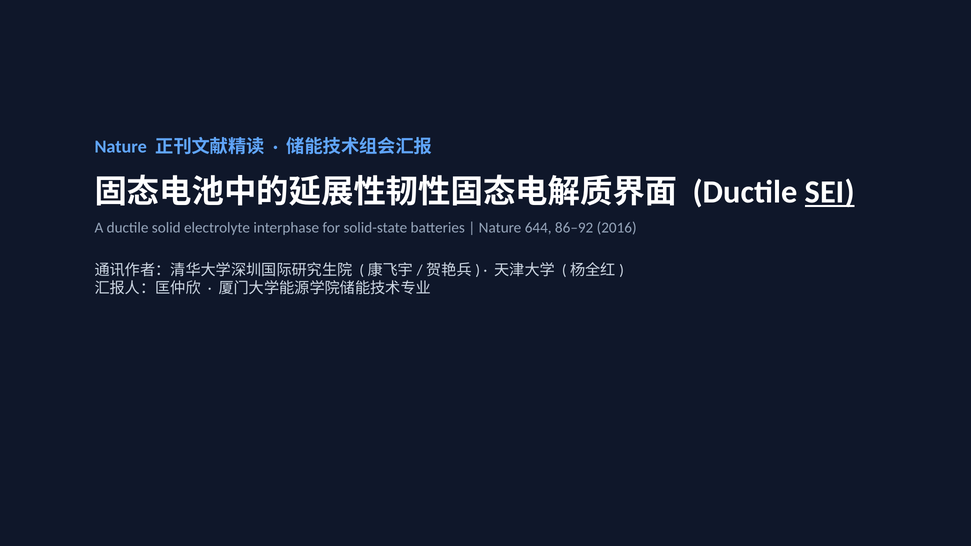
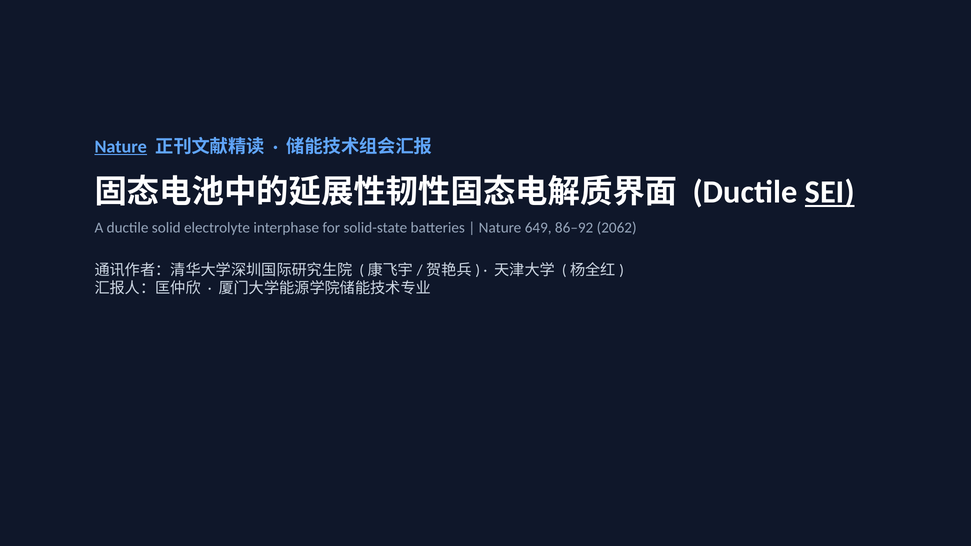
Nature at (121, 147) underline: none -> present
644: 644 -> 649
2016: 2016 -> 2062
